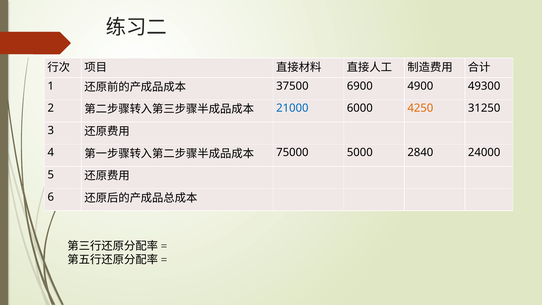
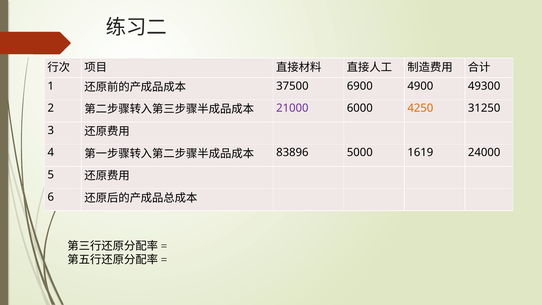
21000 colour: blue -> purple
75000: 75000 -> 83896
2840: 2840 -> 1619
